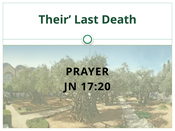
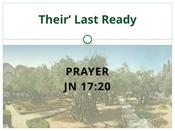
Death: Death -> Ready
